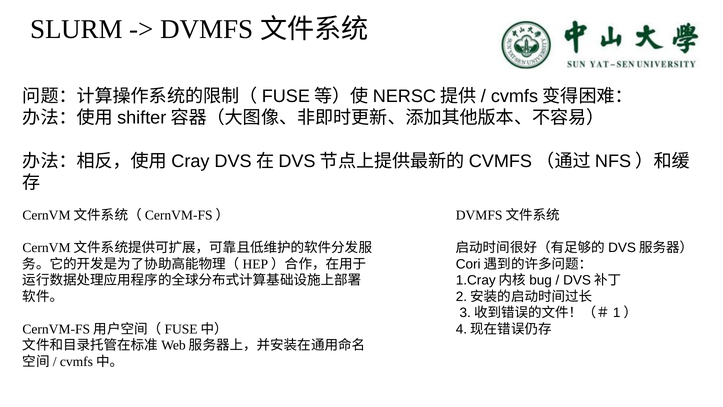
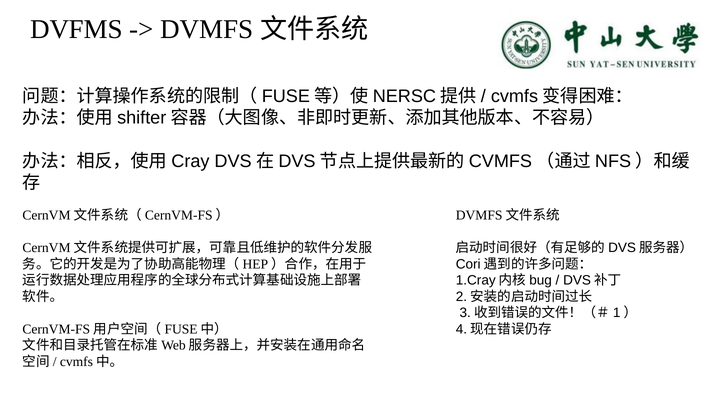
SLURM: SLURM -> DVFMS
